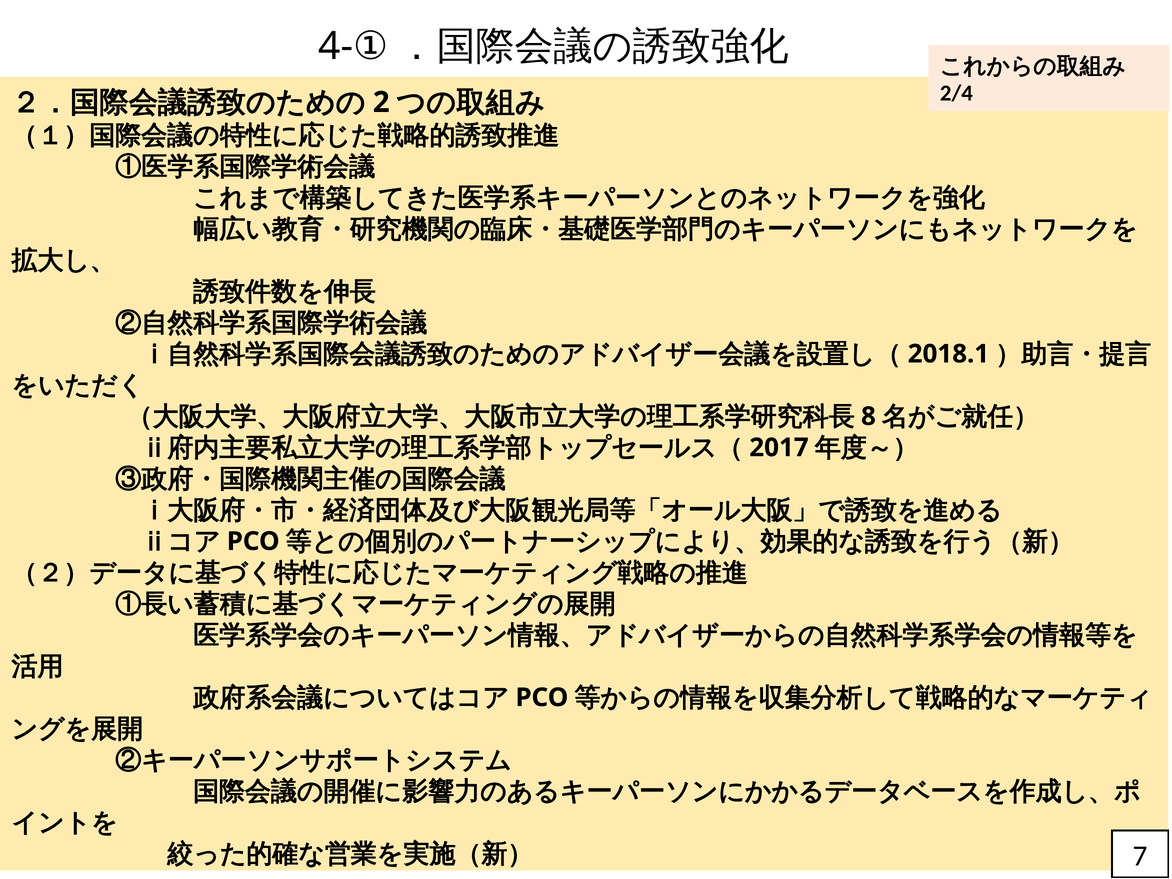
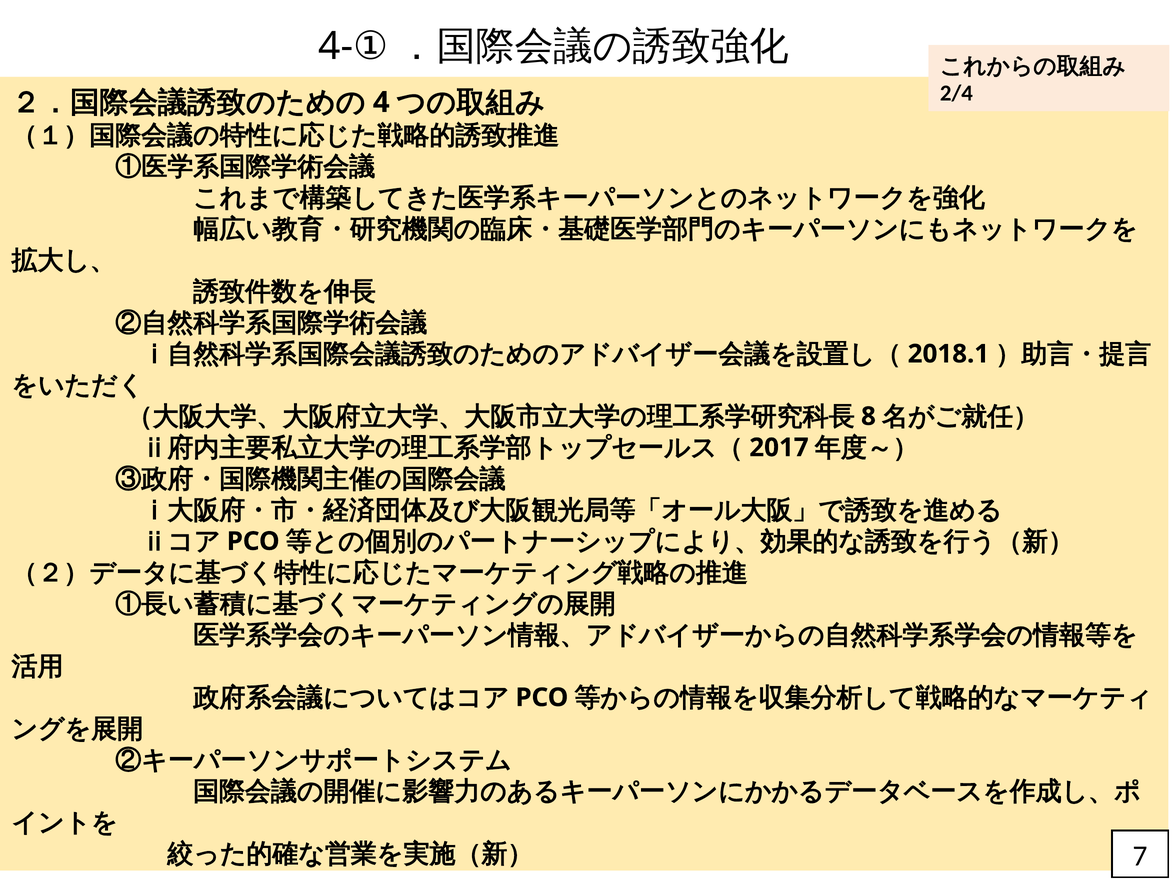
2: 2 -> 4
